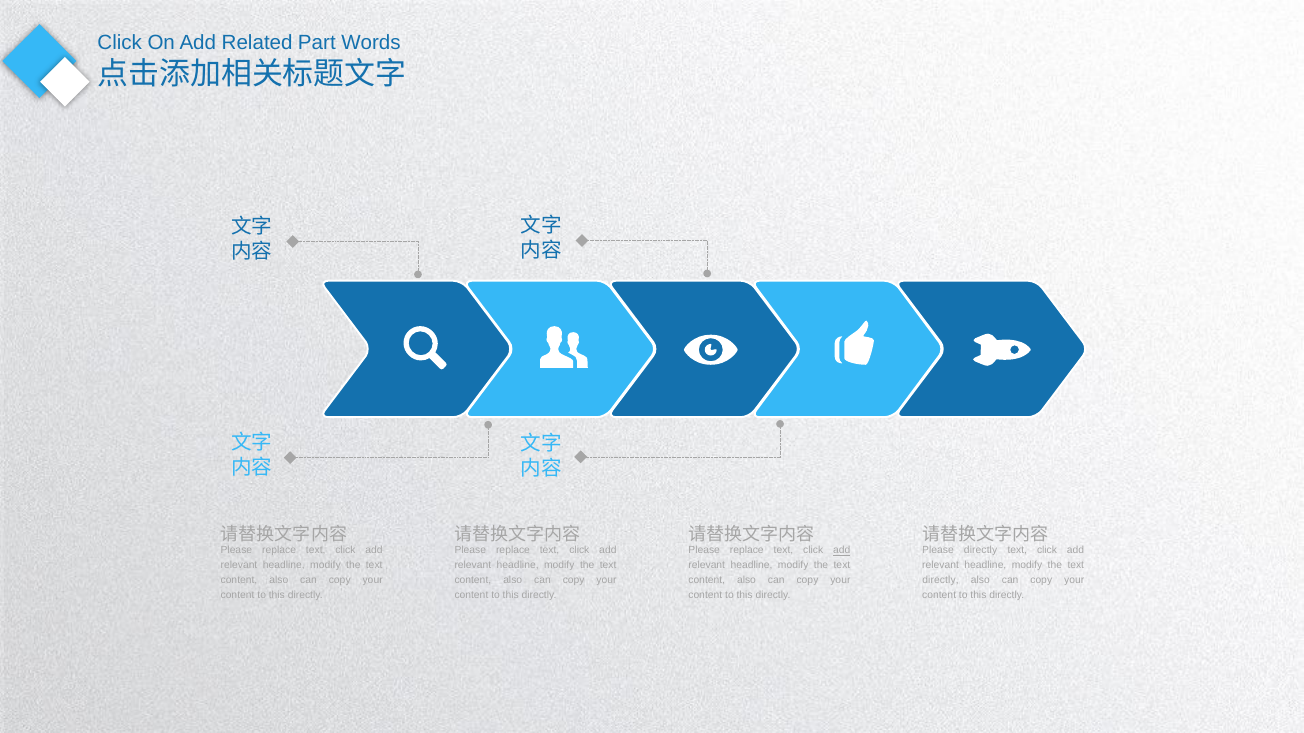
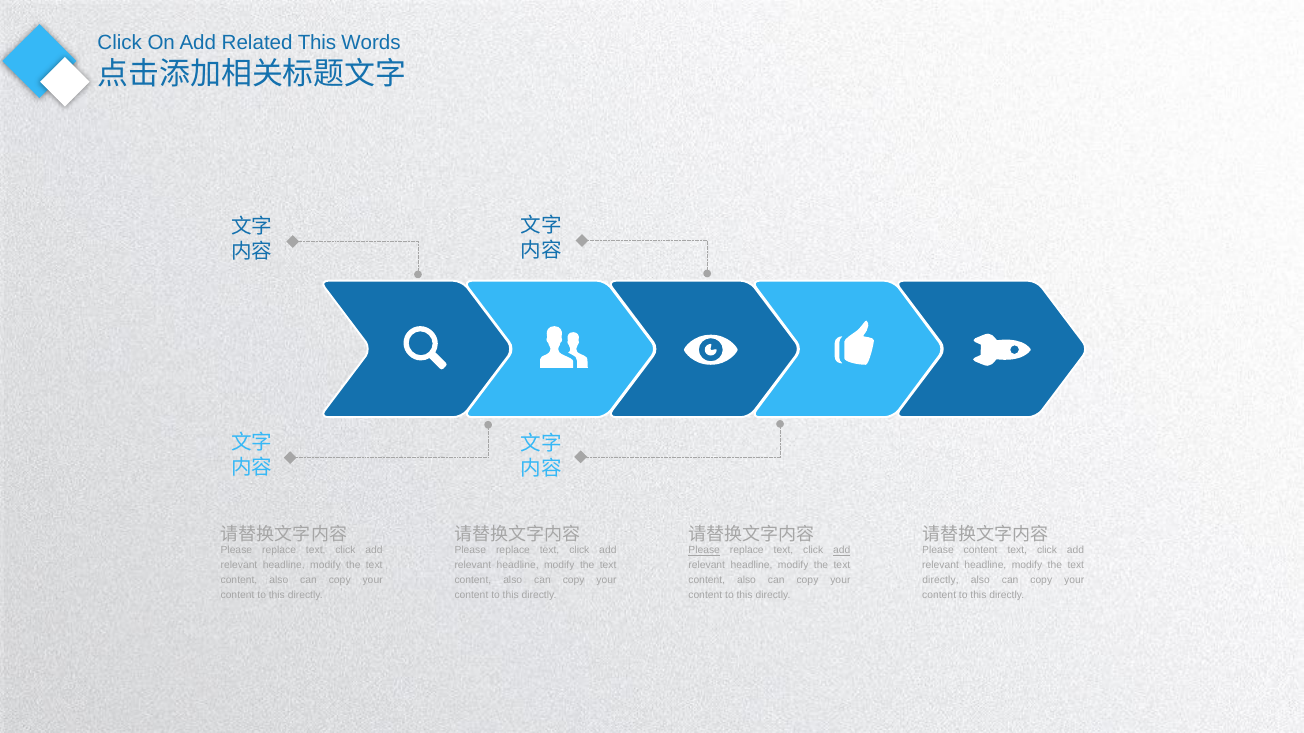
Related Part: Part -> This
Please at (704, 551) underline: none -> present
Please directly: directly -> content
